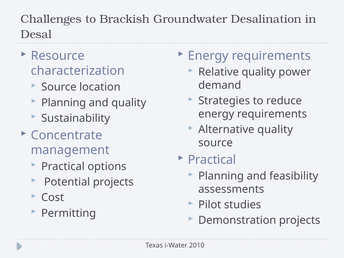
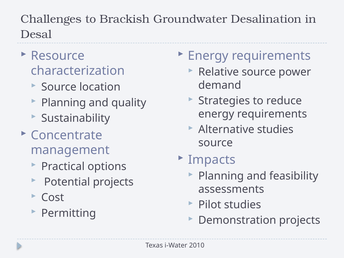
Relative quality: quality -> source
Alternative quality: quality -> studies
Practical at (212, 160): Practical -> Impacts
